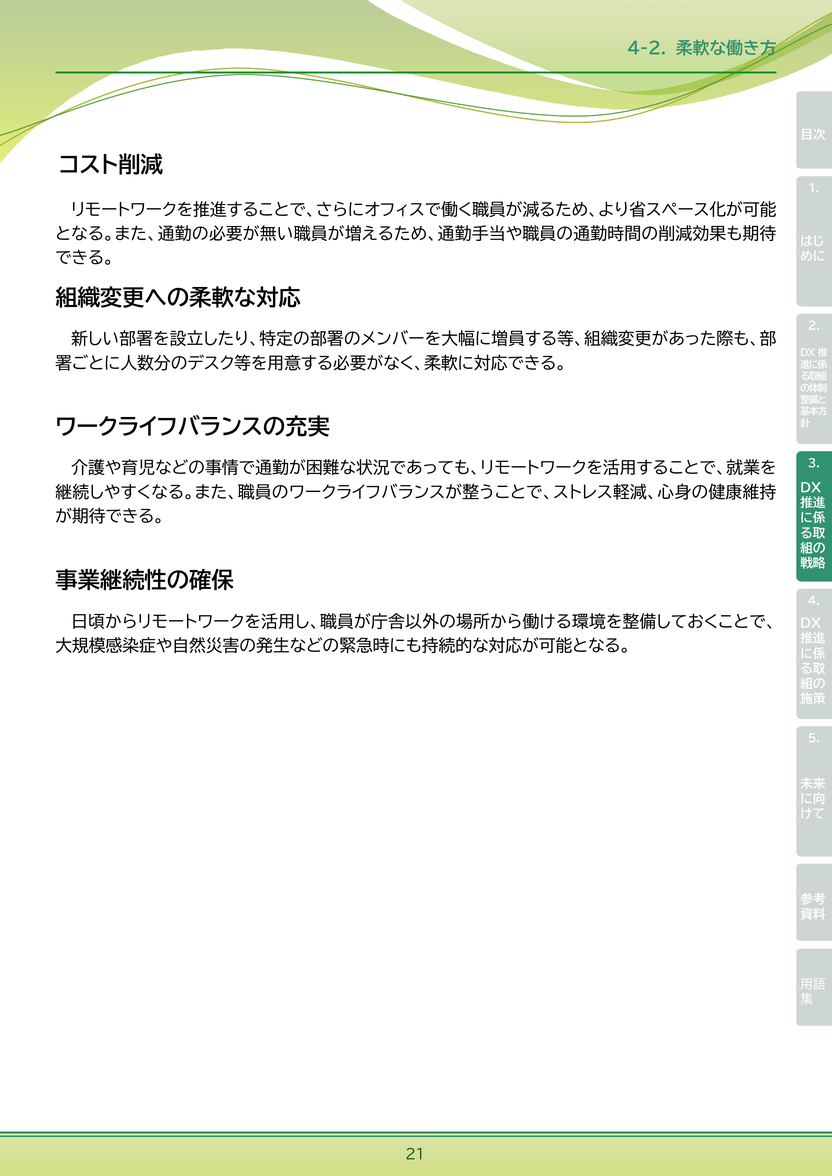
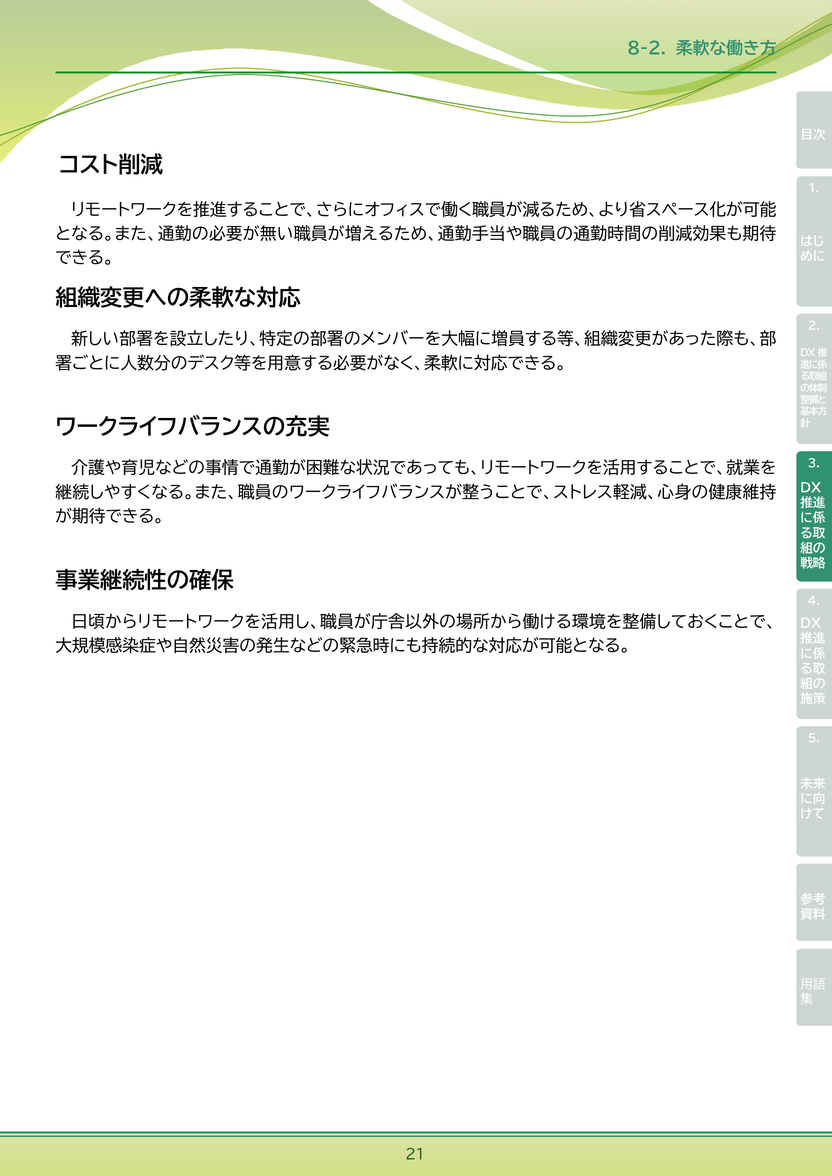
4-2: 4-2 -> 8-2
